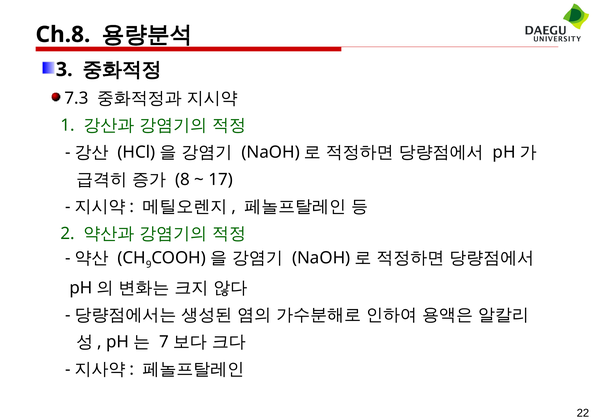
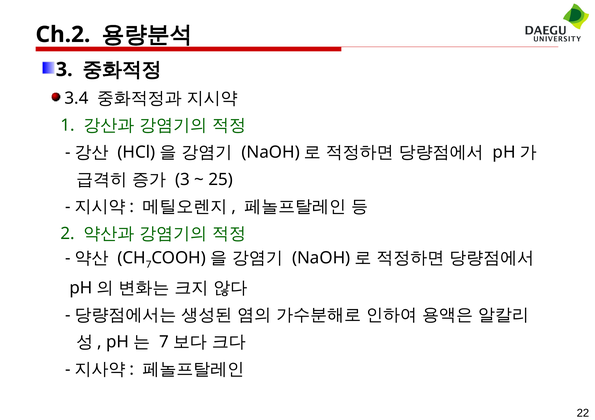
Ch.8: Ch.8 -> Ch.2
7.3: 7.3 -> 3.4
8 at (183, 180): 8 -> 3
17: 17 -> 25
9 at (149, 265): 9 -> 7
